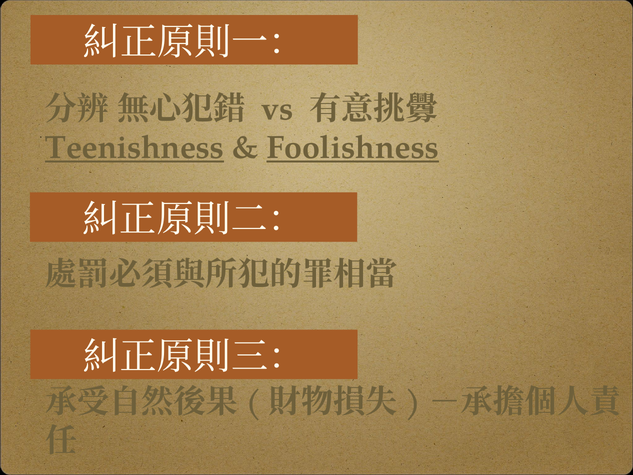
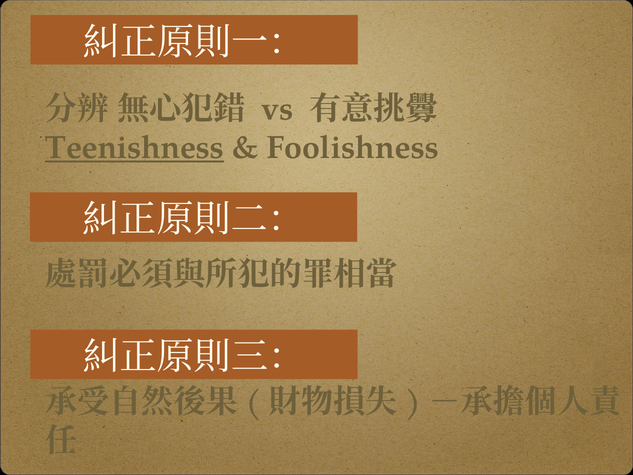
Foolishness underline: present -> none
